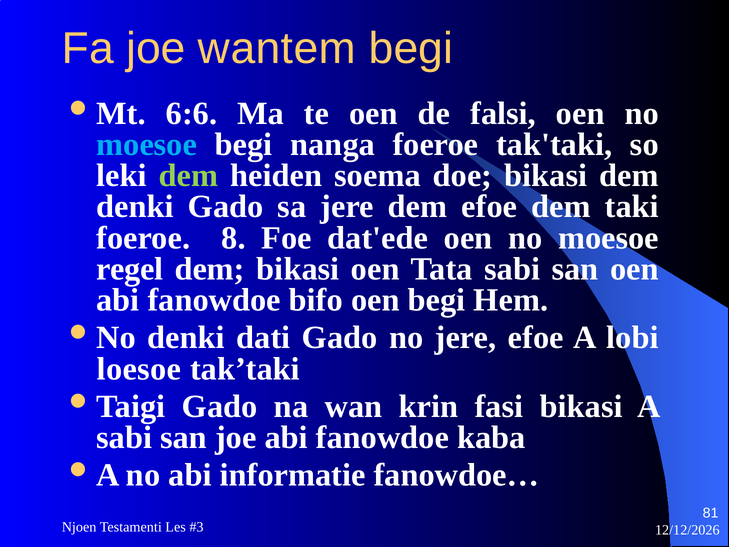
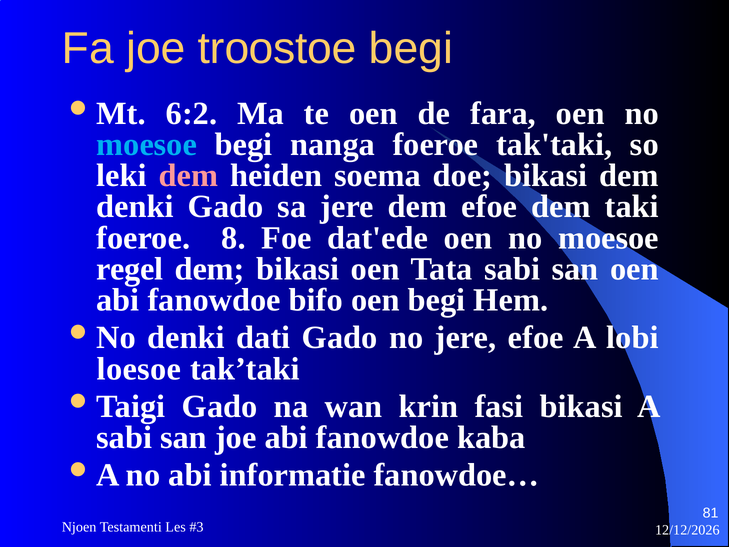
wantem: wantem -> troostoe
6:6: 6:6 -> 6:2
falsi: falsi -> fara
dem at (189, 176) colour: light green -> pink
